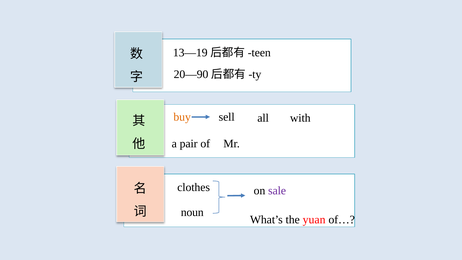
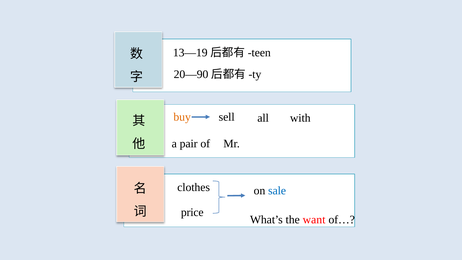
sale colour: purple -> blue
noun: noun -> price
yuan: yuan -> want
